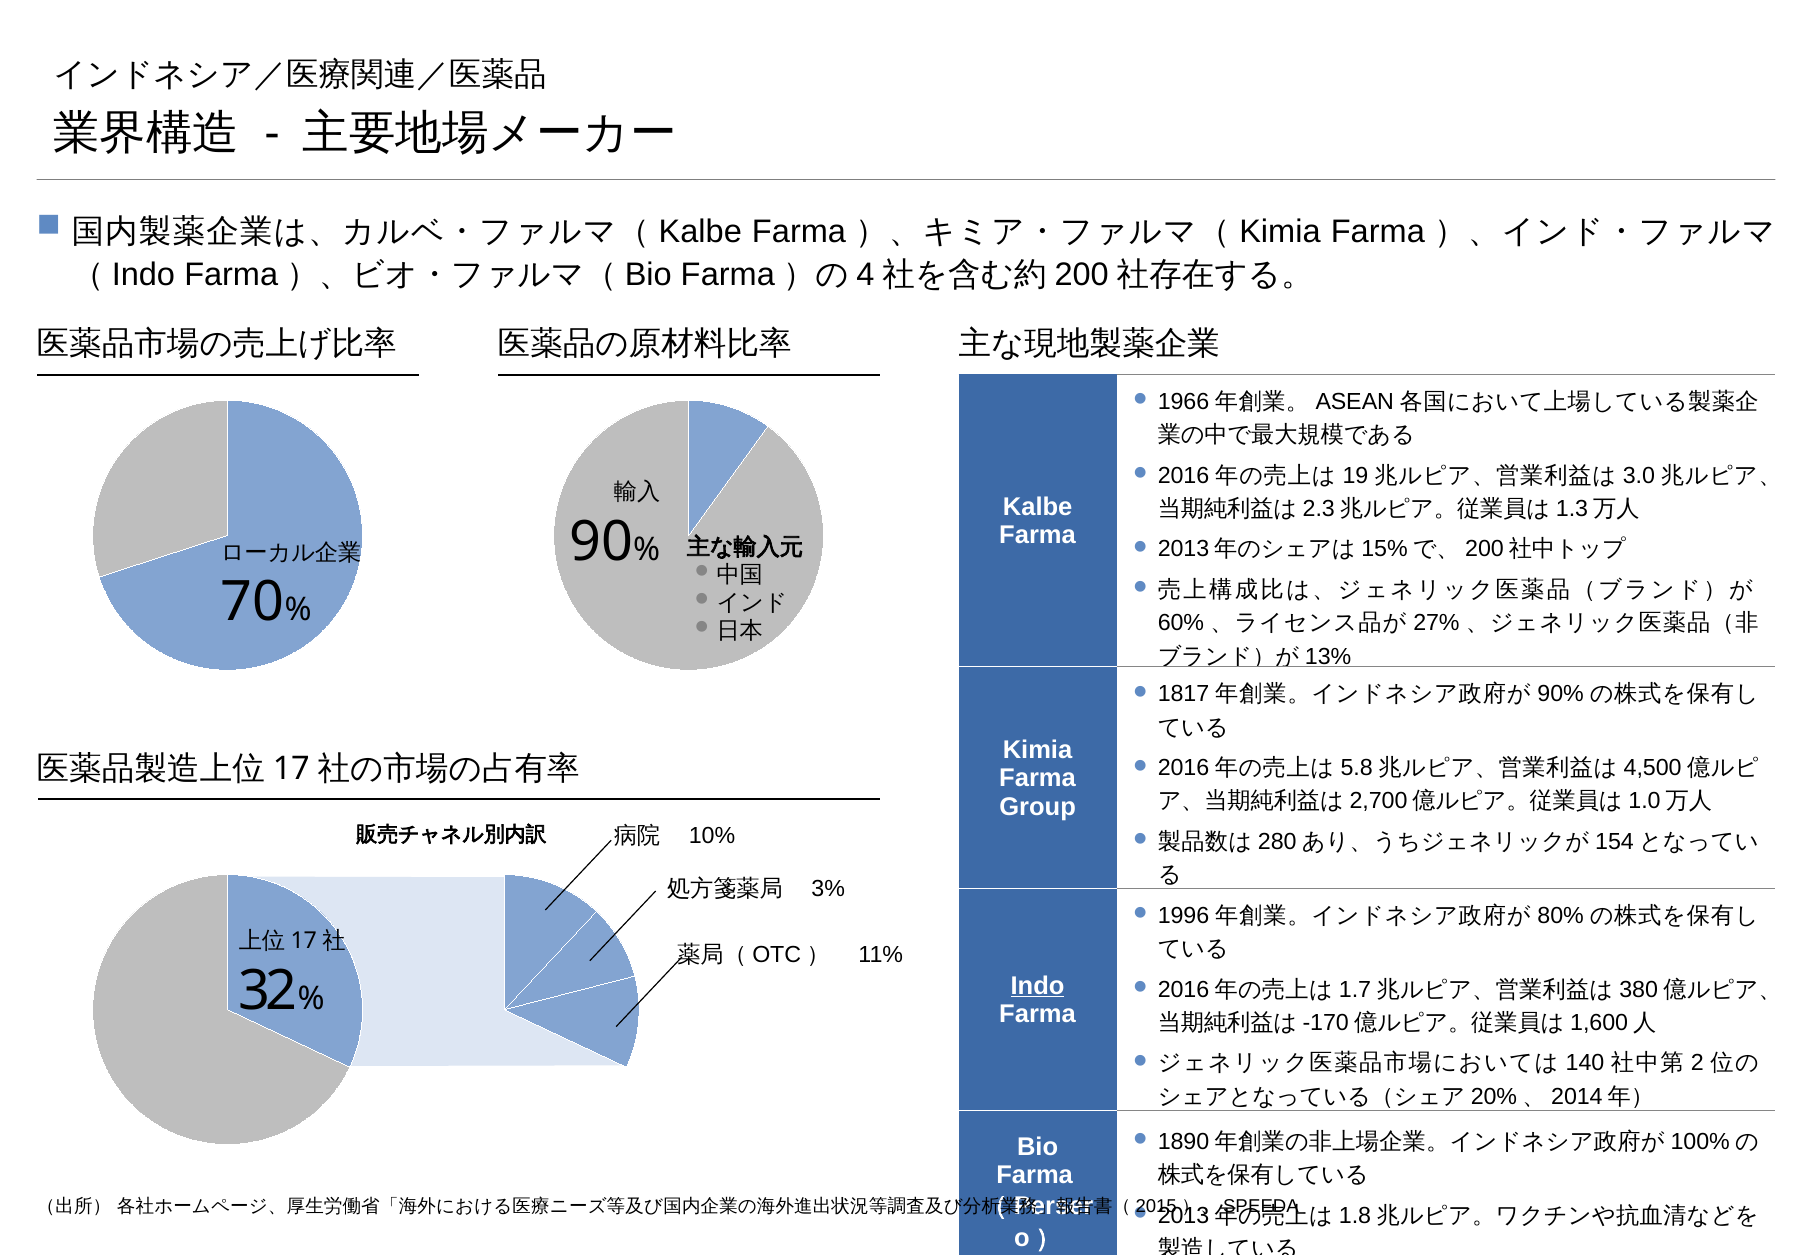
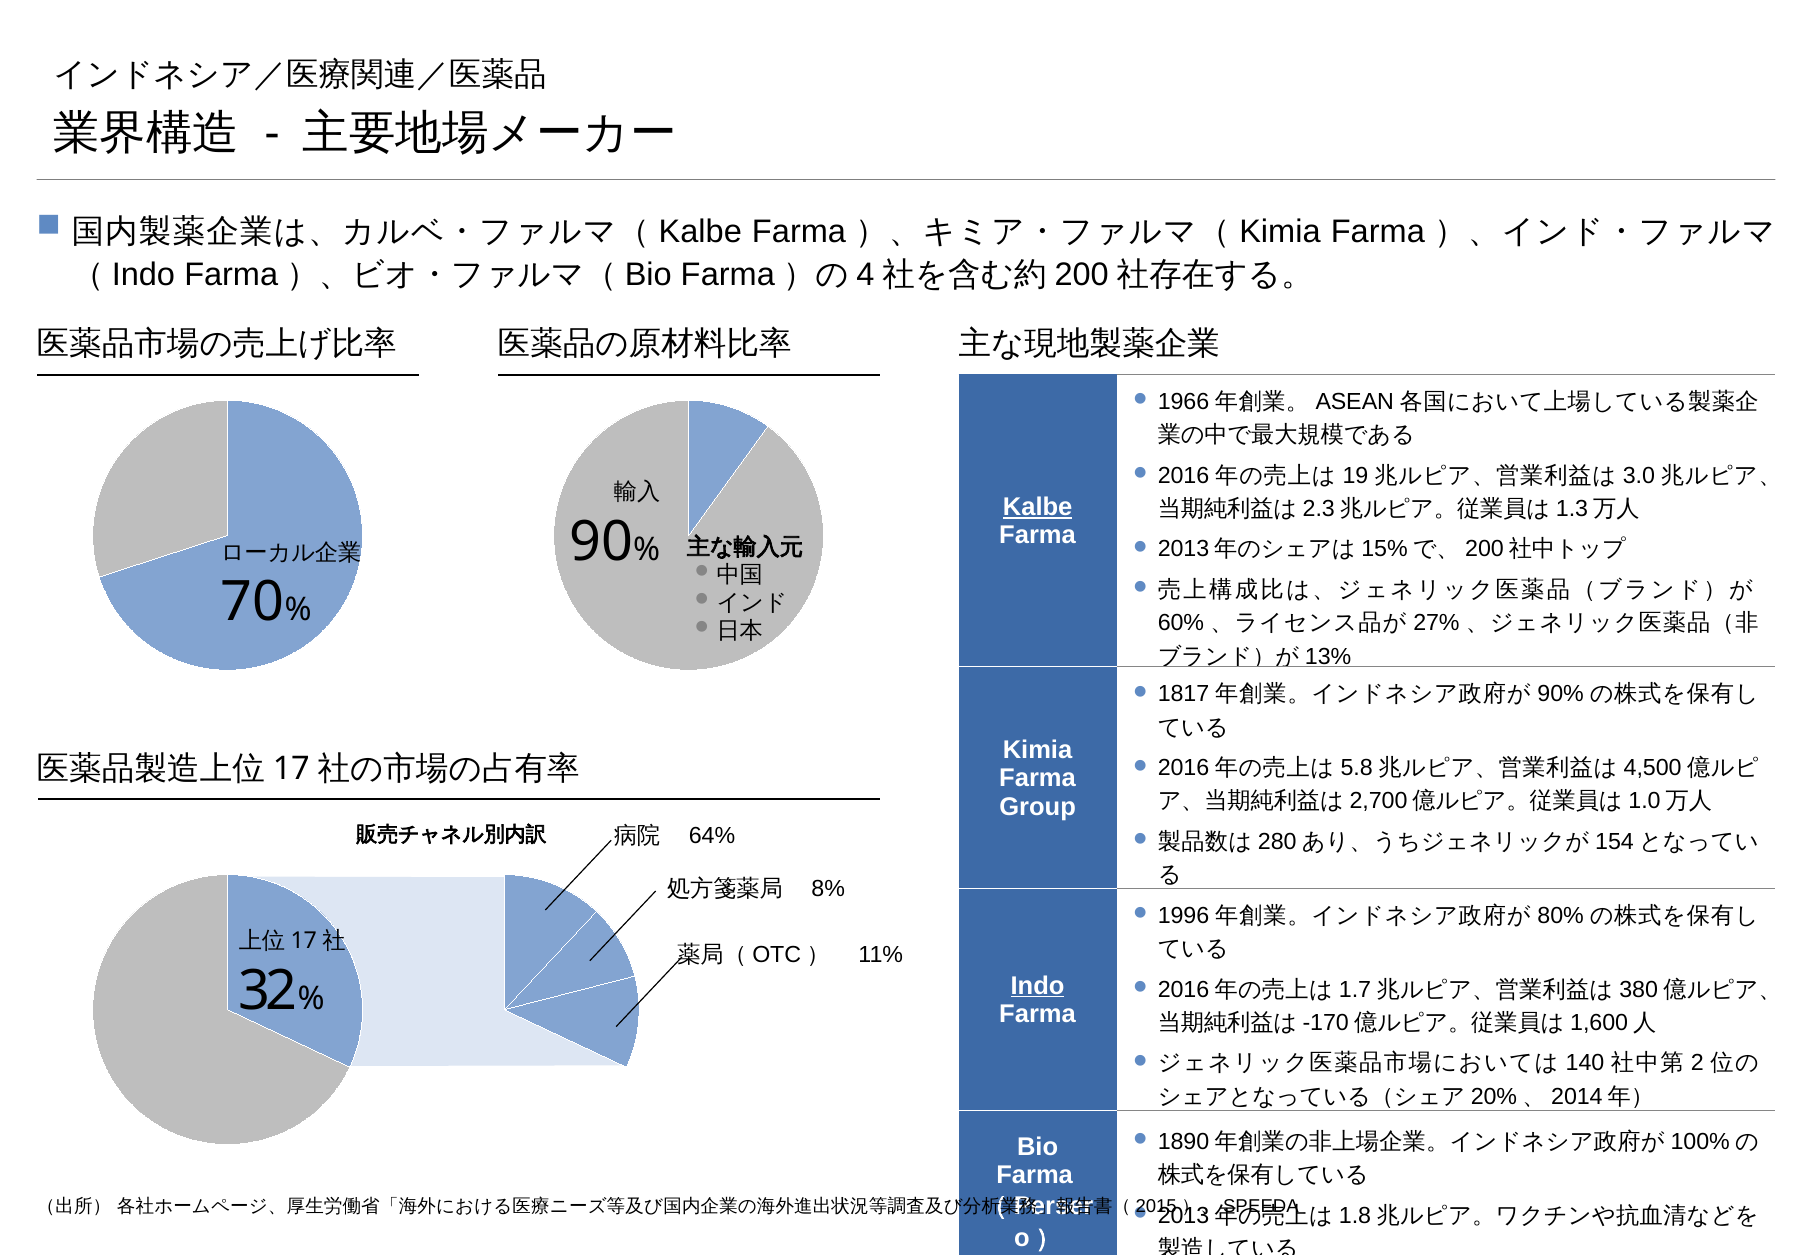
Kalbe at (1038, 507) underline: none -> present
10%: 10% -> 64%
3%: 3% -> 8%
